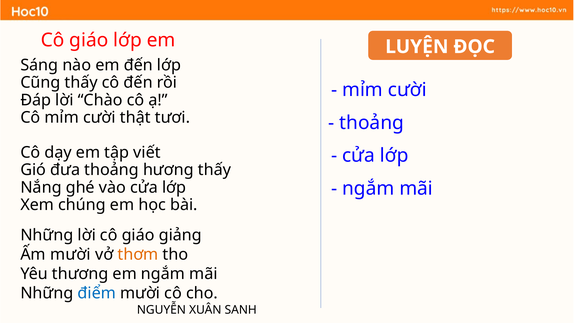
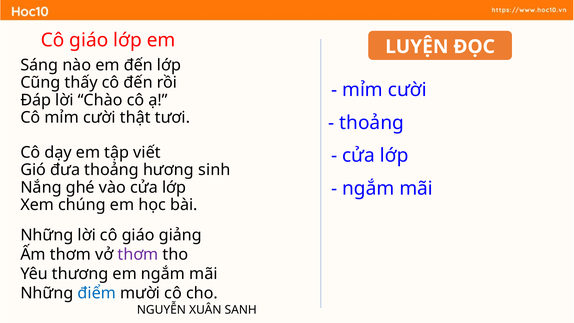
hương thấy: thấy -> sinh
Ấm mười: mười -> thơm
thơm at (138, 254) colour: orange -> purple
